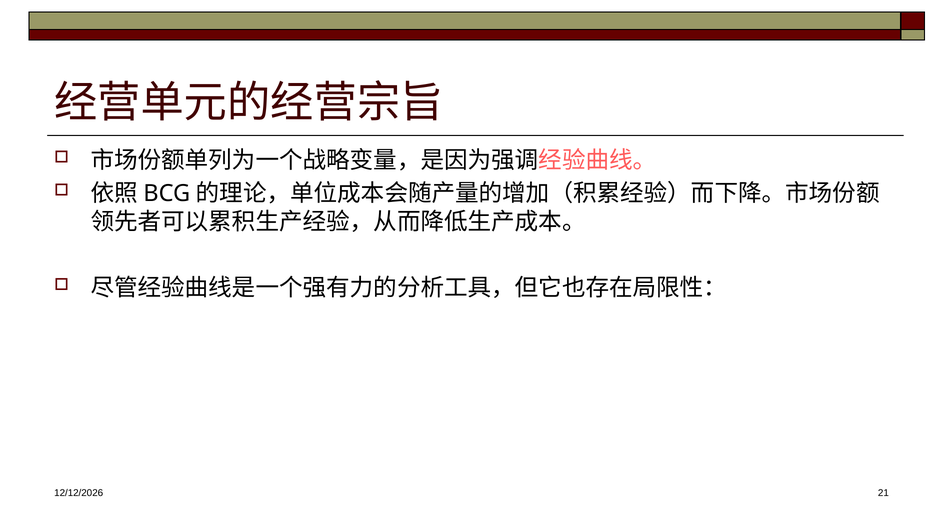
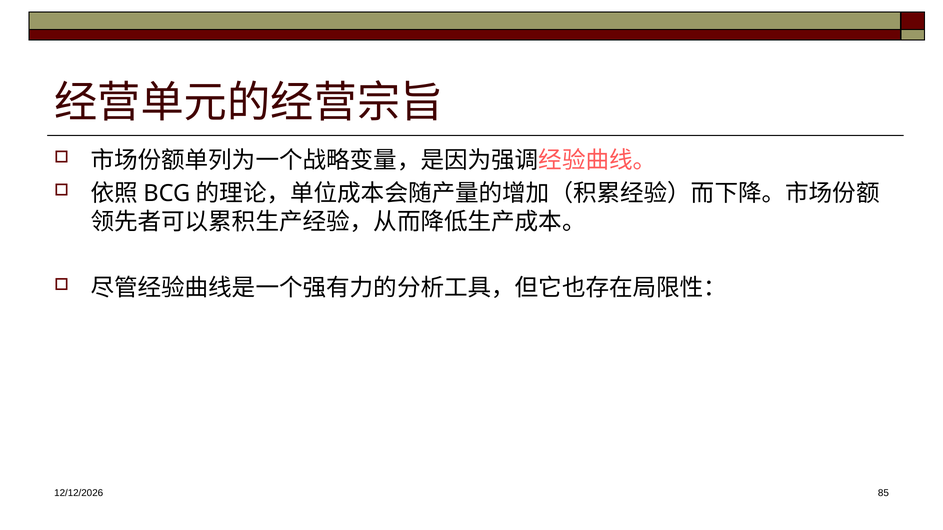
21: 21 -> 85
